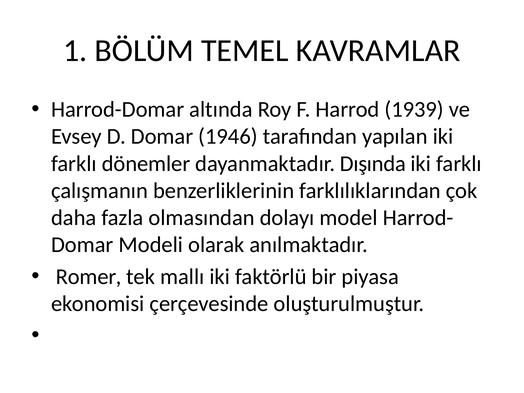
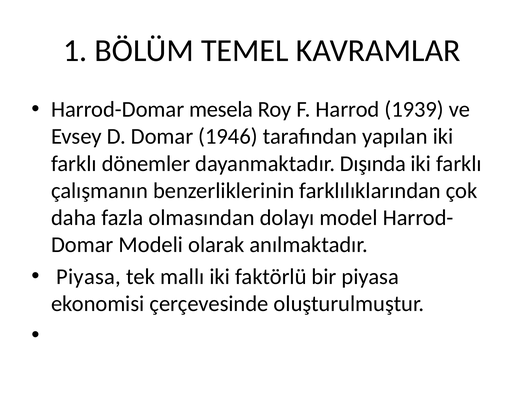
altında: altında -> mesela
Romer at (89, 277): Romer -> Piyasa
